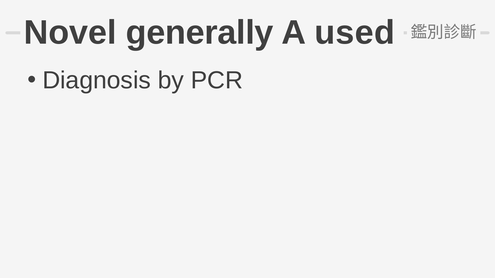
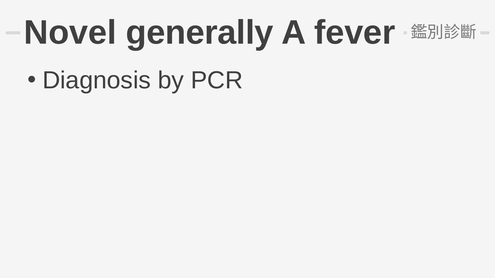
used: used -> fever
